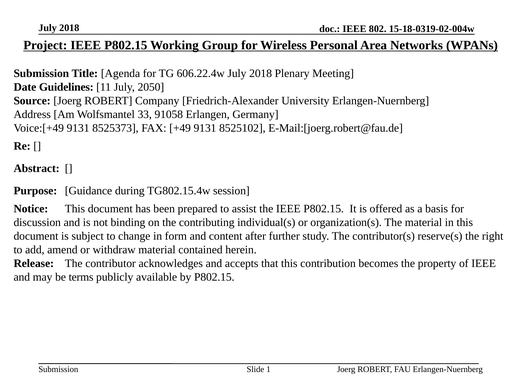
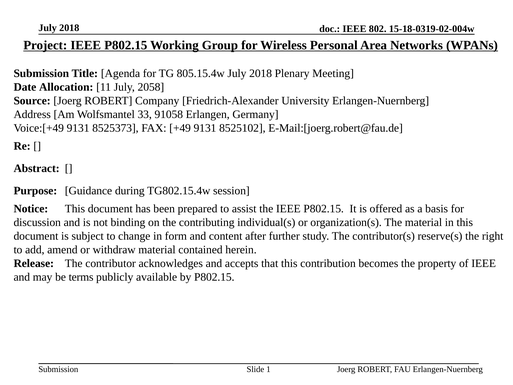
606.22.4w: 606.22.4w -> 805.15.4w
Guidelines: Guidelines -> Allocation
2050: 2050 -> 2058
